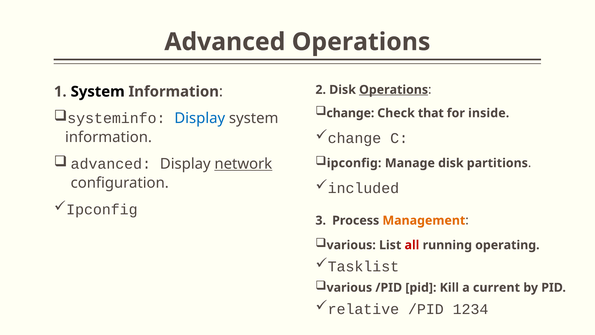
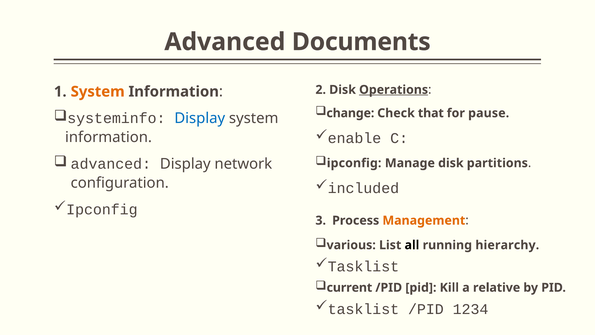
Advanced Operations: Operations -> Documents
System at (98, 92) colour: black -> orange
inside: inside -> pause
change at (354, 138): change -> enable
network underline: present -> none
all colour: red -> black
operating: operating -> hierarchy
various at (349, 287): various -> current
current: current -> relative
relative at (363, 309): relative -> tasklist
